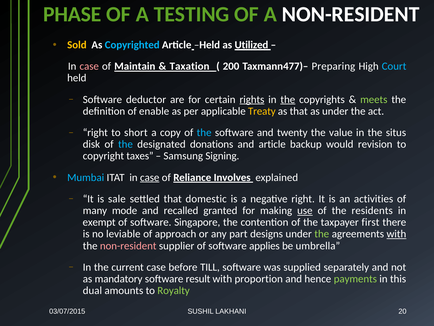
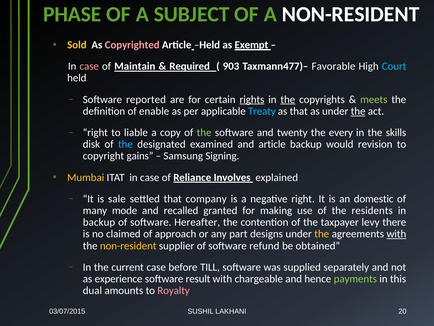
TESTING: TESTING -> SUBJECT
Copyrighted colour: light blue -> pink
Utilized: Utilized -> Exempt
Taxation: Taxation -> Required
200: 200 -> 903
Preparing: Preparing -> Favorable
deductor: deductor -> reported
Treaty colour: yellow -> light blue
the at (358, 111) underline: none -> present
short: short -> liable
the at (204, 132) colour: light blue -> light green
value: value -> every
situs: situs -> skills
donations: donations -> examined
taxes: taxes -> gains
Mumbai colour: light blue -> yellow
case at (150, 177) underline: present -> none
domestic: domestic -> company
activities: activities -> domestic
use underline: present -> none
exempt at (99, 222): exempt -> backup
Singapore: Singapore -> Hereafter
first: first -> levy
leviable: leviable -> claimed
the at (322, 234) colour: light green -> yellow
non-resident at (128, 245) colour: pink -> yellow
applies: applies -> refund
umbrella: umbrella -> obtained
mandatory: mandatory -> experience
proportion: proportion -> chargeable
Royalty colour: light green -> pink
